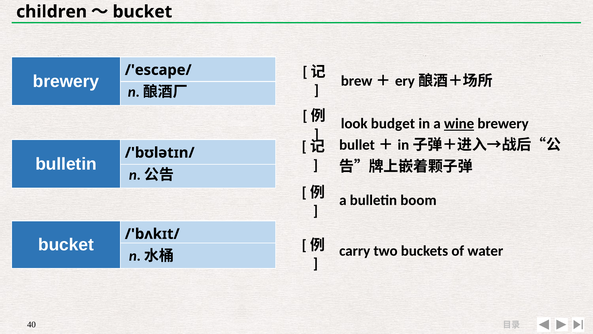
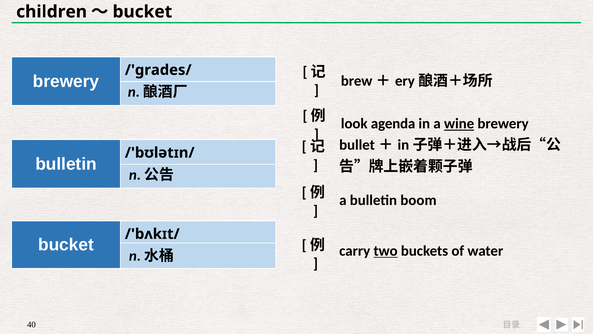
/'escape/: /'escape/ -> /'grades/
budget: budget -> agenda
two underline: none -> present
